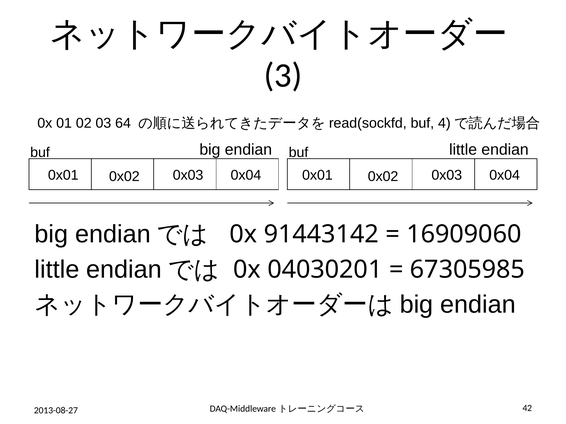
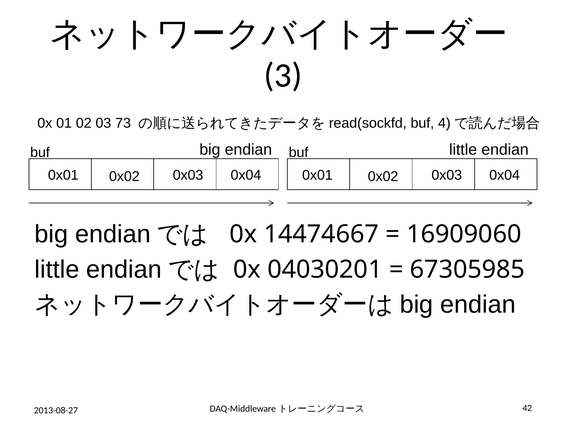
64: 64 -> 73
91443142: 91443142 -> 14474667
